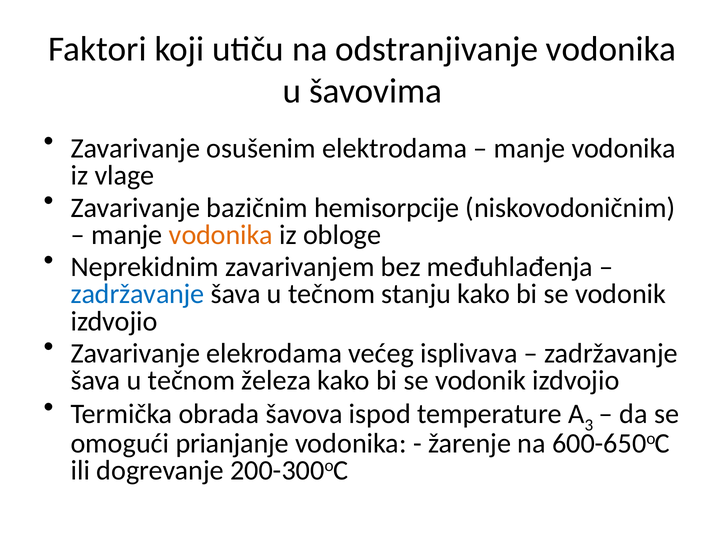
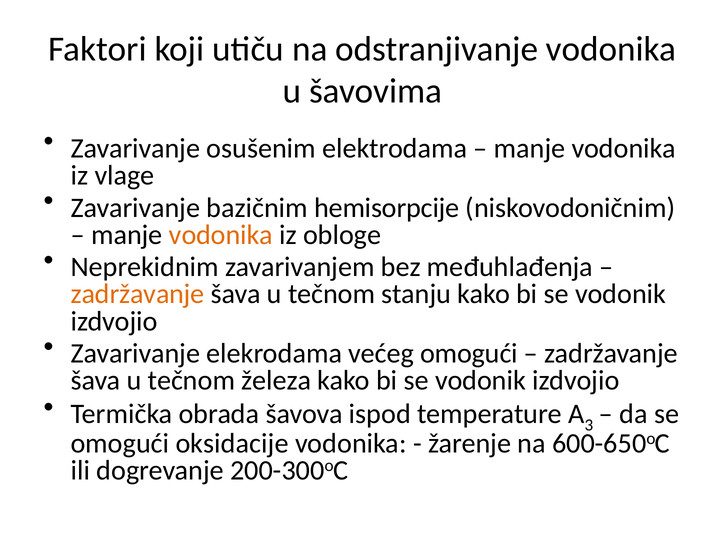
zadržavanje at (138, 294) colour: blue -> orange
većeg isplivava: isplivava -> omogući
prianjanje: prianjanje -> oksidacije
